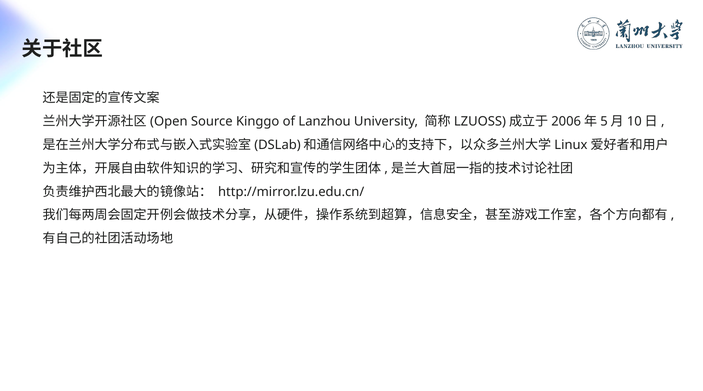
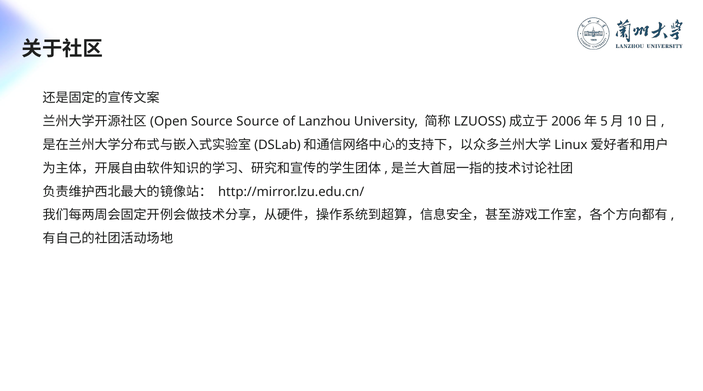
Source Kinggo: Kinggo -> Source
